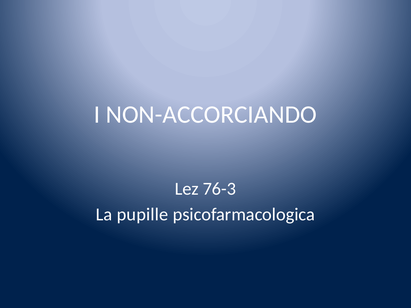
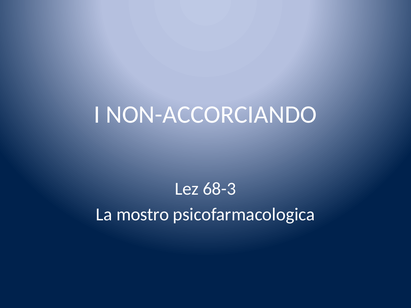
76-3: 76-3 -> 68-3
pupille: pupille -> mostro
